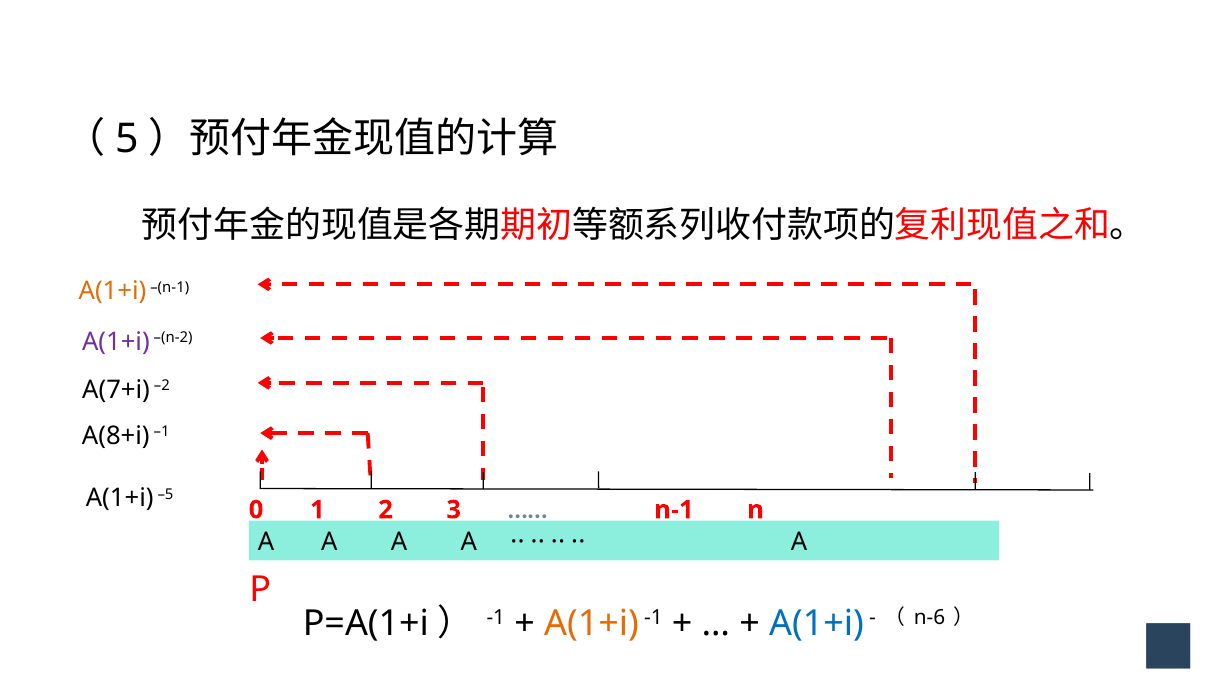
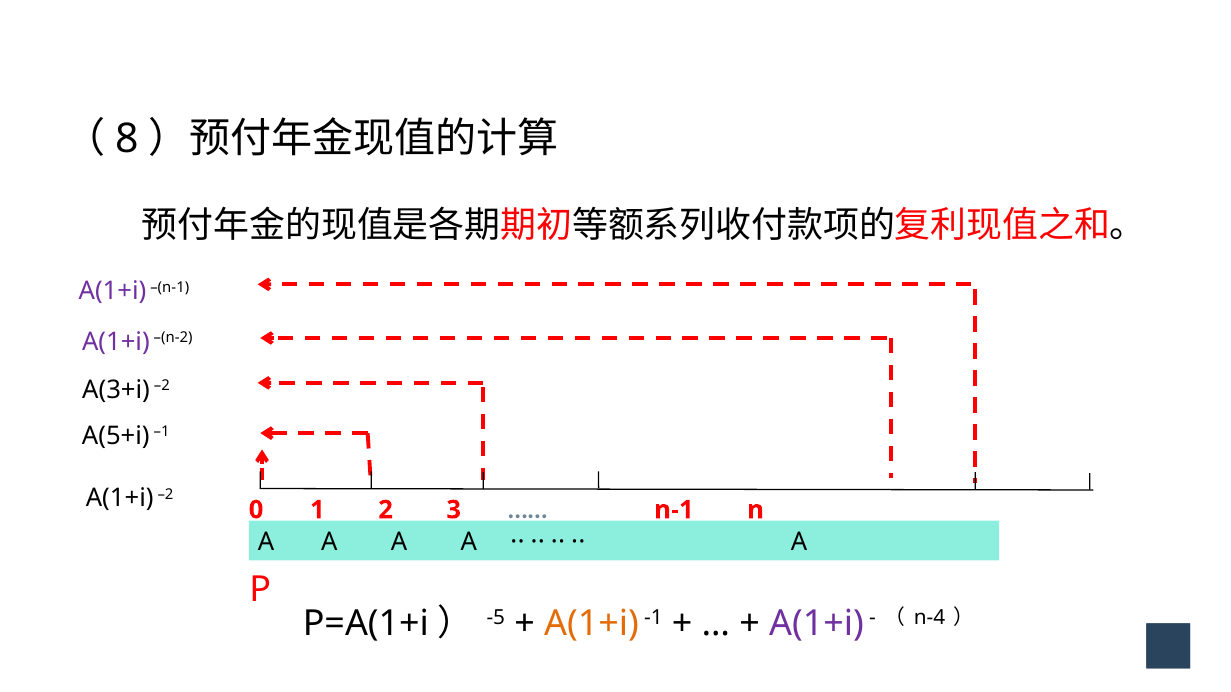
5: 5 -> 8
A(1+i at (112, 292) colour: orange -> purple
A(7+i: A(7+i -> A(3+i
A(8+i: A(8+i -> A(5+i
A(1+i –5: –5 -> –2
-1 at (496, 618): -1 -> -5
A(1+i at (817, 624) colour: blue -> purple
n-6: n-6 -> n-4
